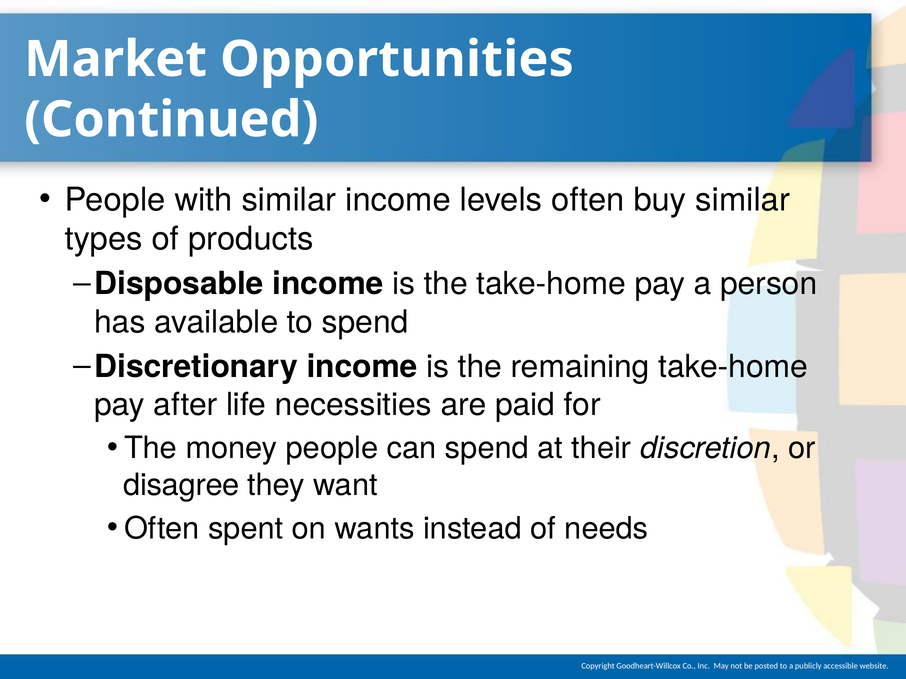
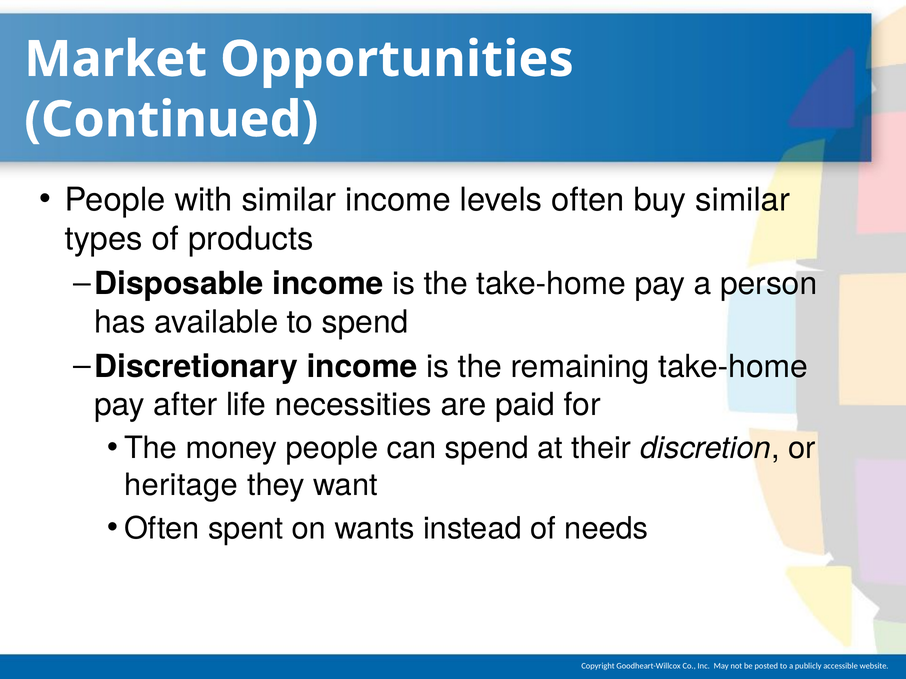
disagree: disagree -> heritage
